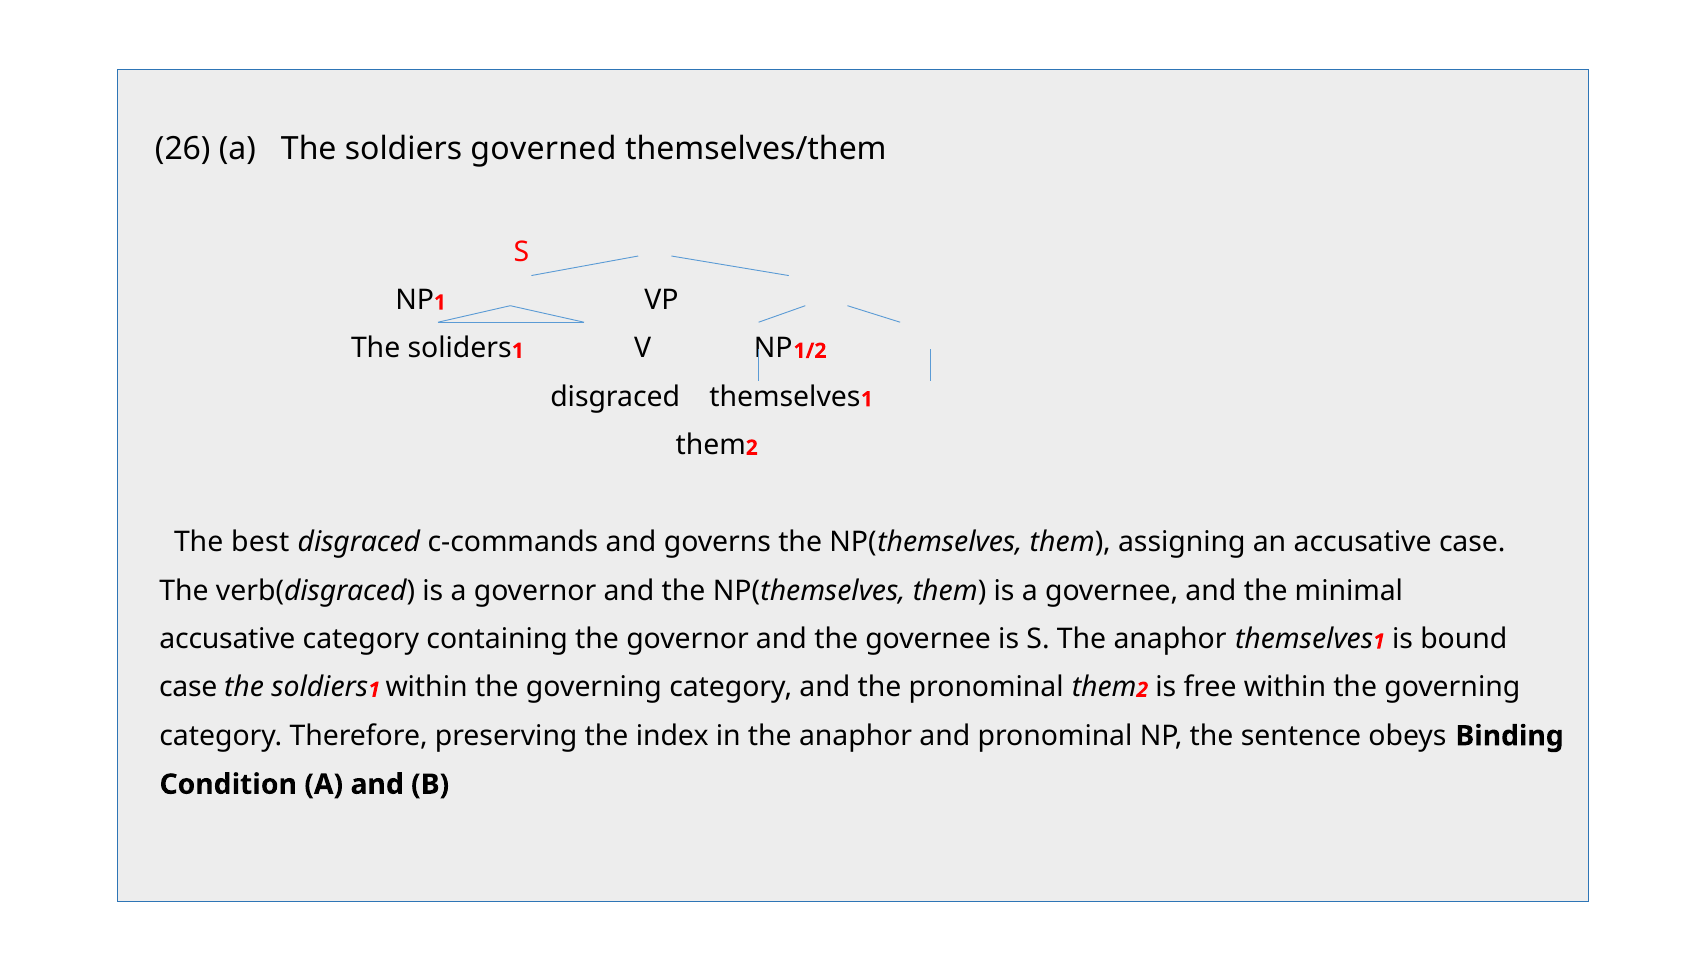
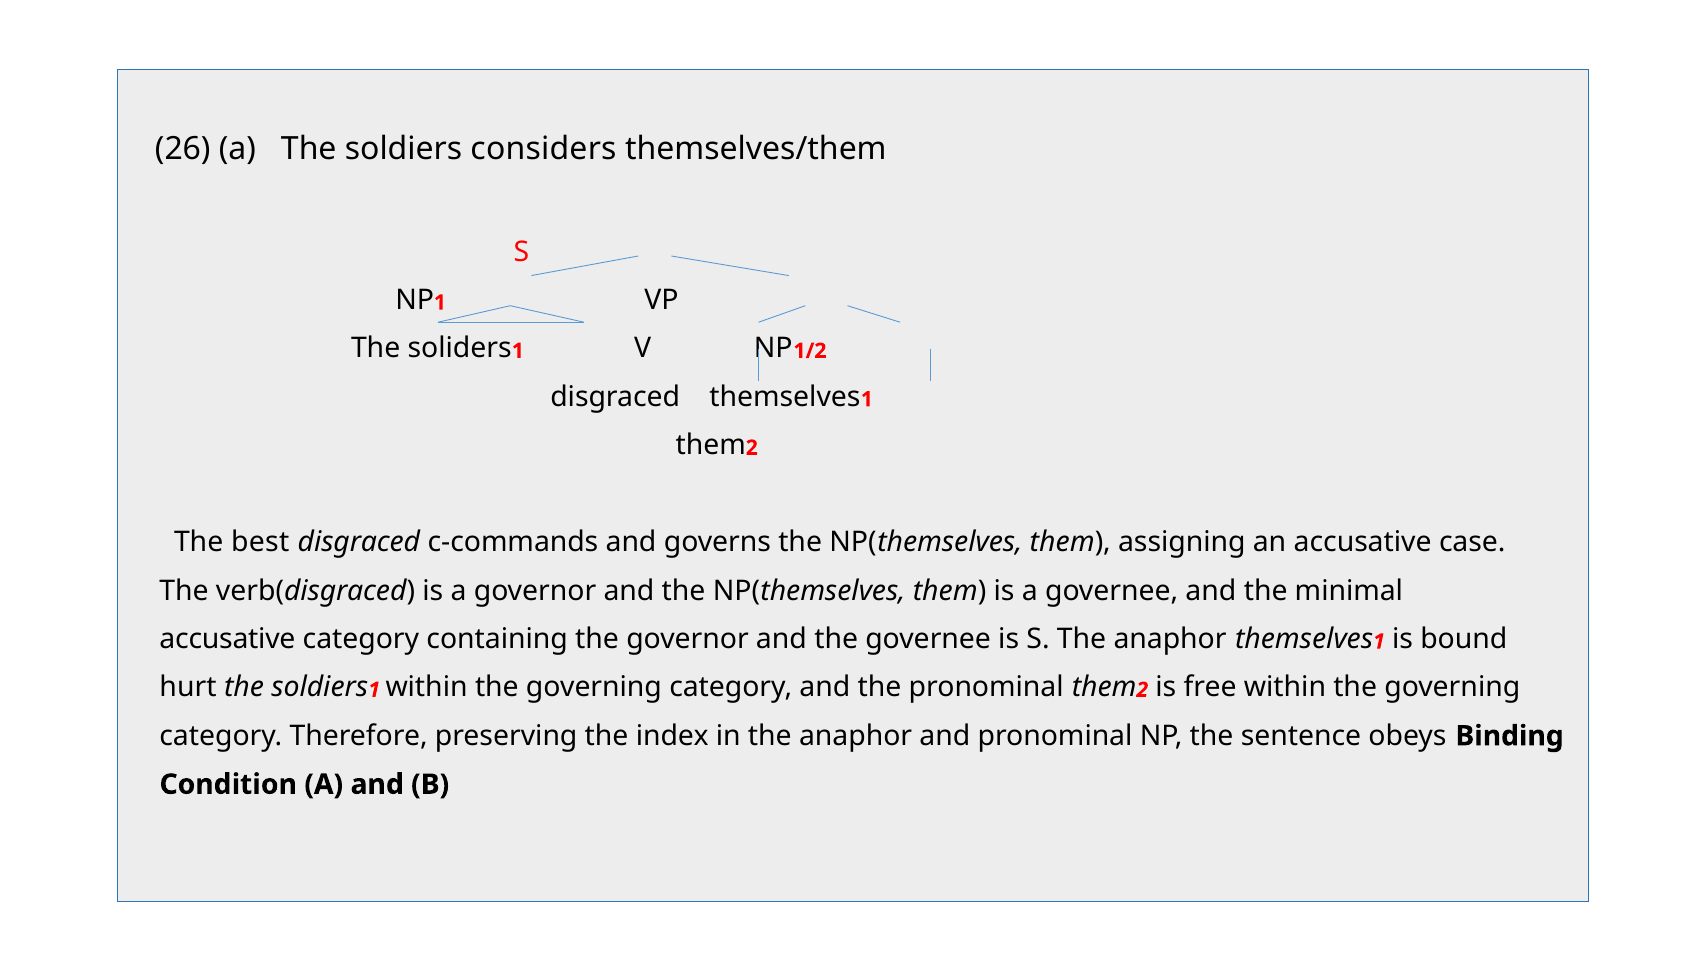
governed: governed -> considers
case at (188, 687): case -> hurt
